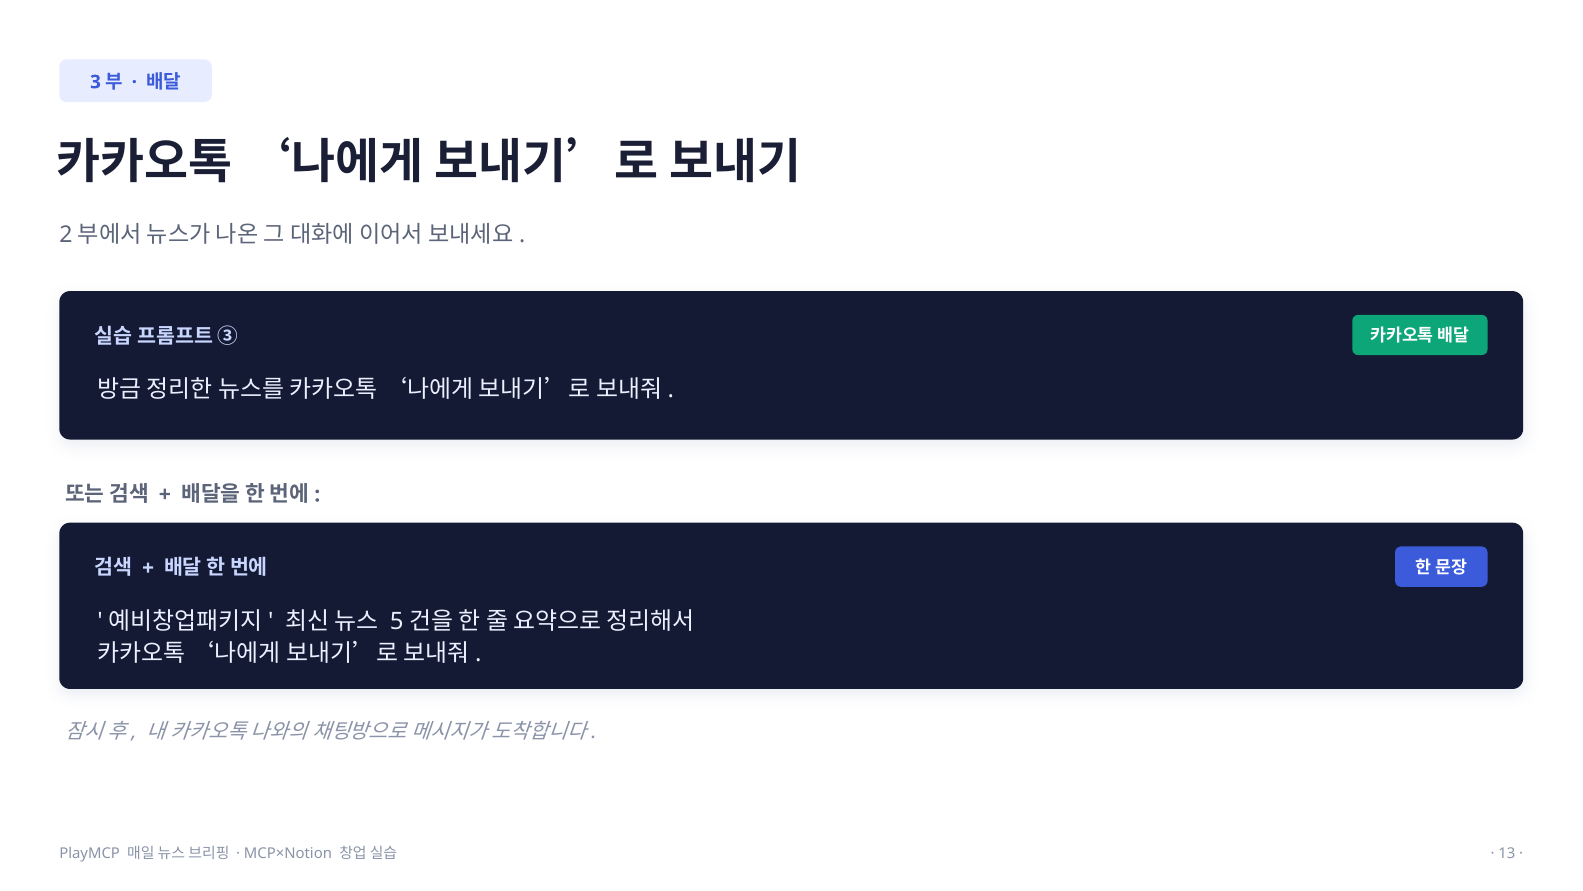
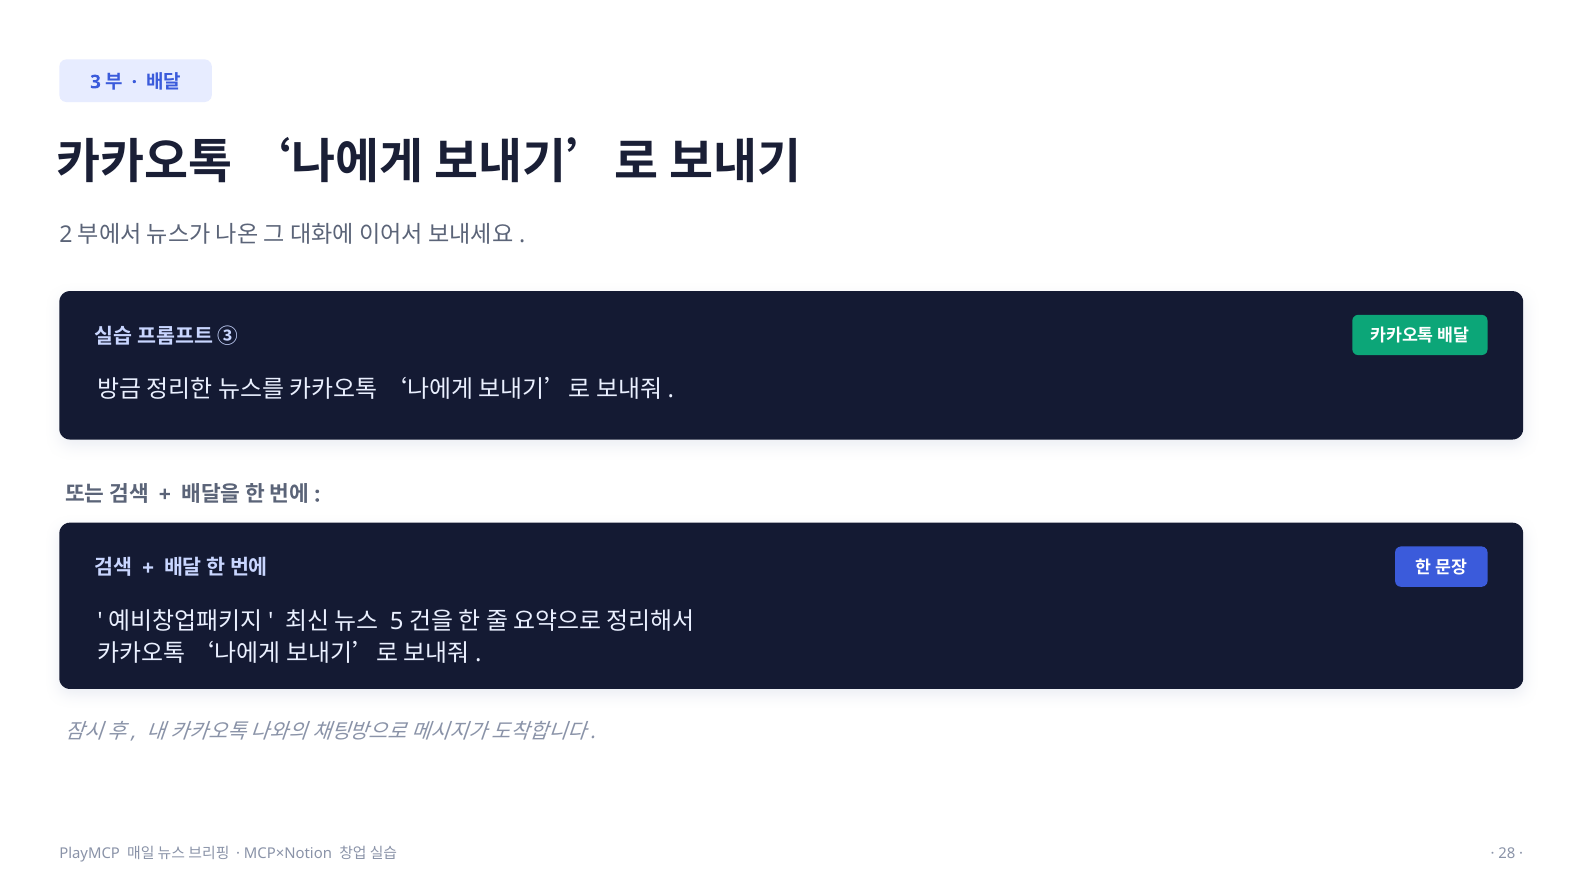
13: 13 -> 28
